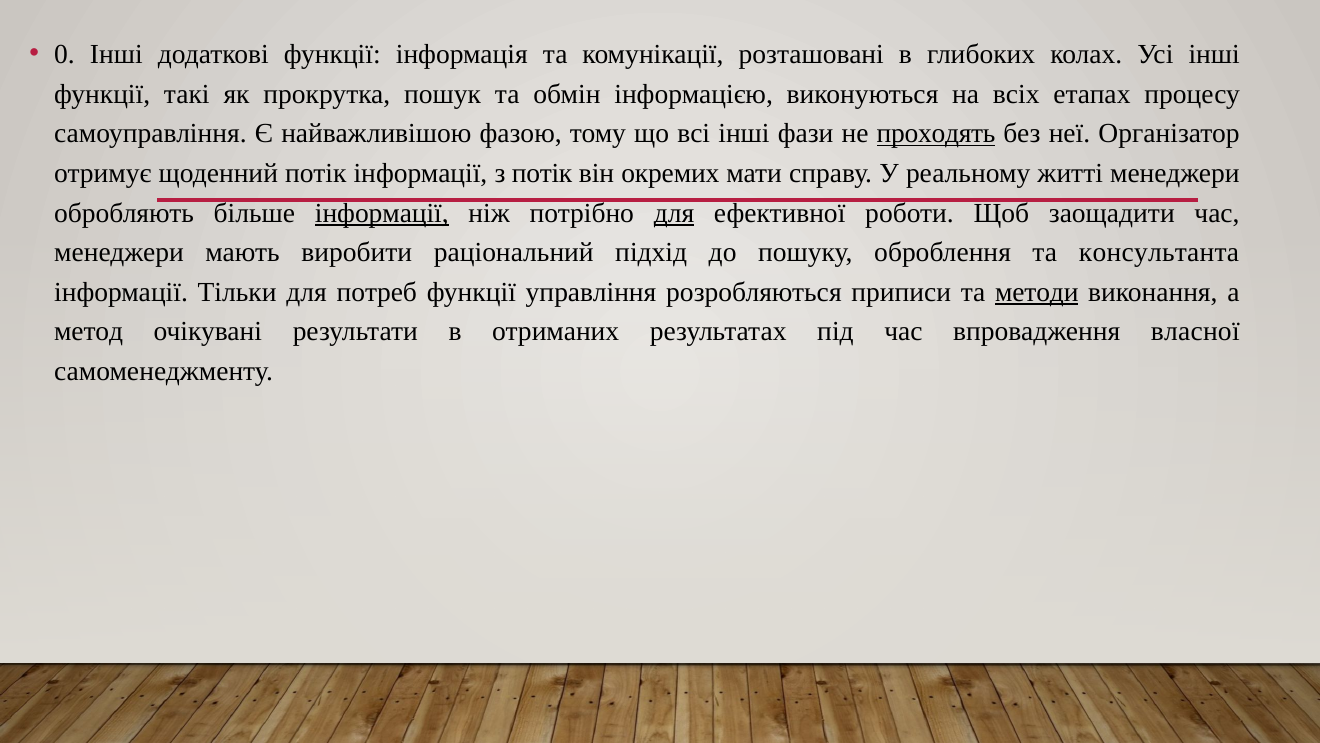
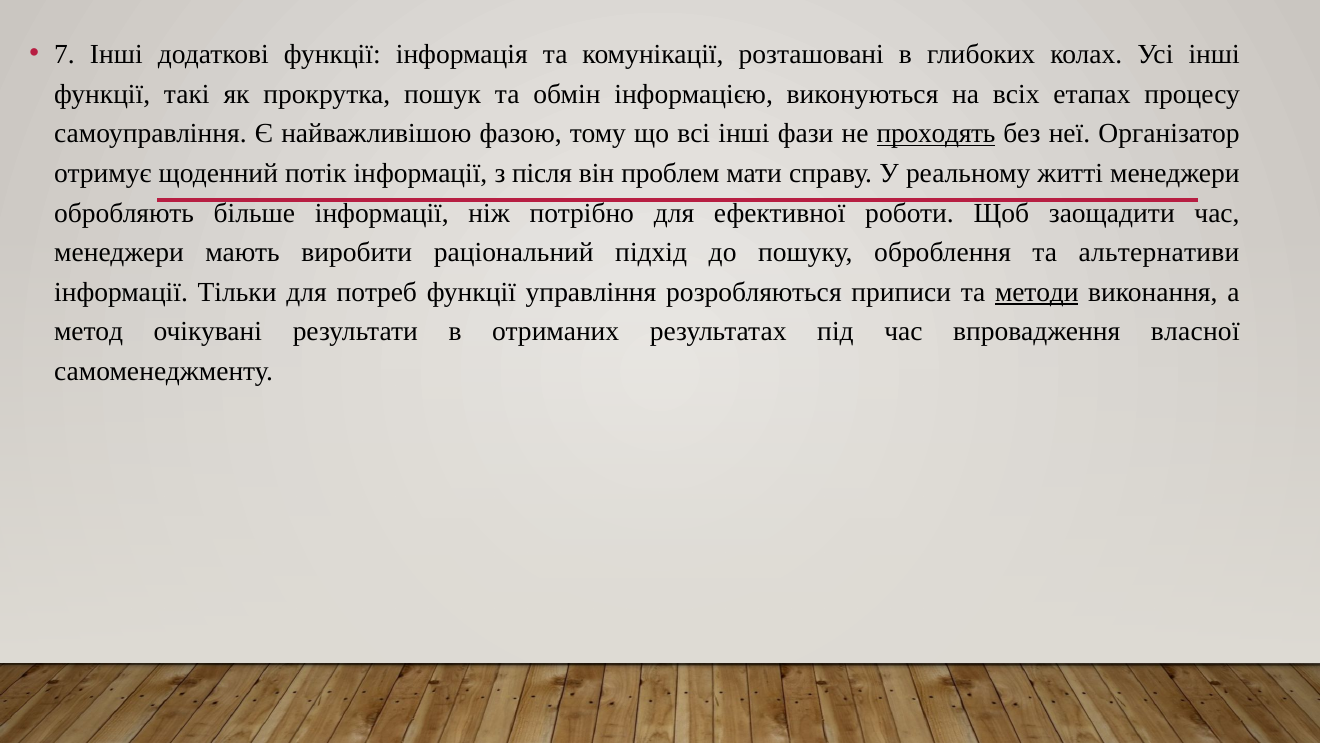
0: 0 -> 7
з потік: потік -> після
окремих: окремих -> проблем
інформації at (382, 213) underline: present -> none
для at (674, 213) underline: present -> none
консультанта: консультанта -> альтернативи
